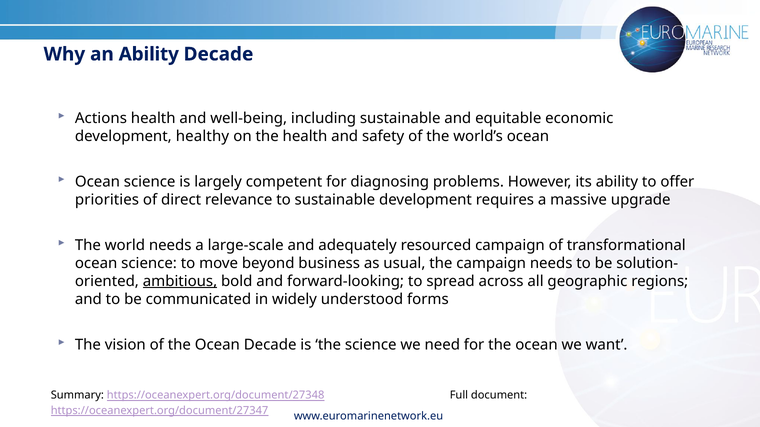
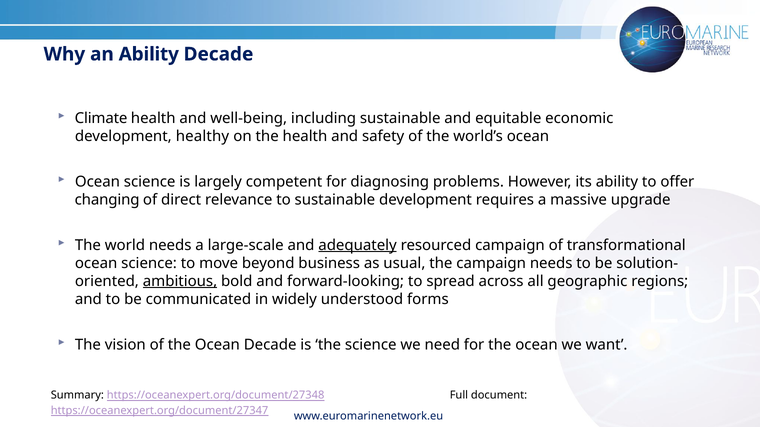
Actions: Actions -> Climate
priorities: priorities -> changing
adequately underline: none -> present
